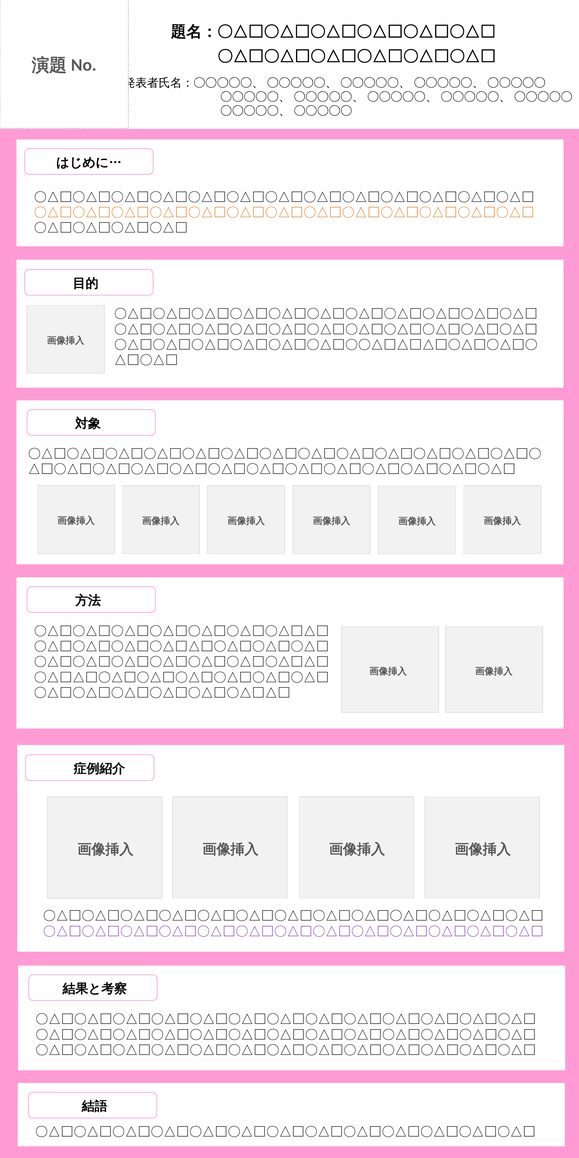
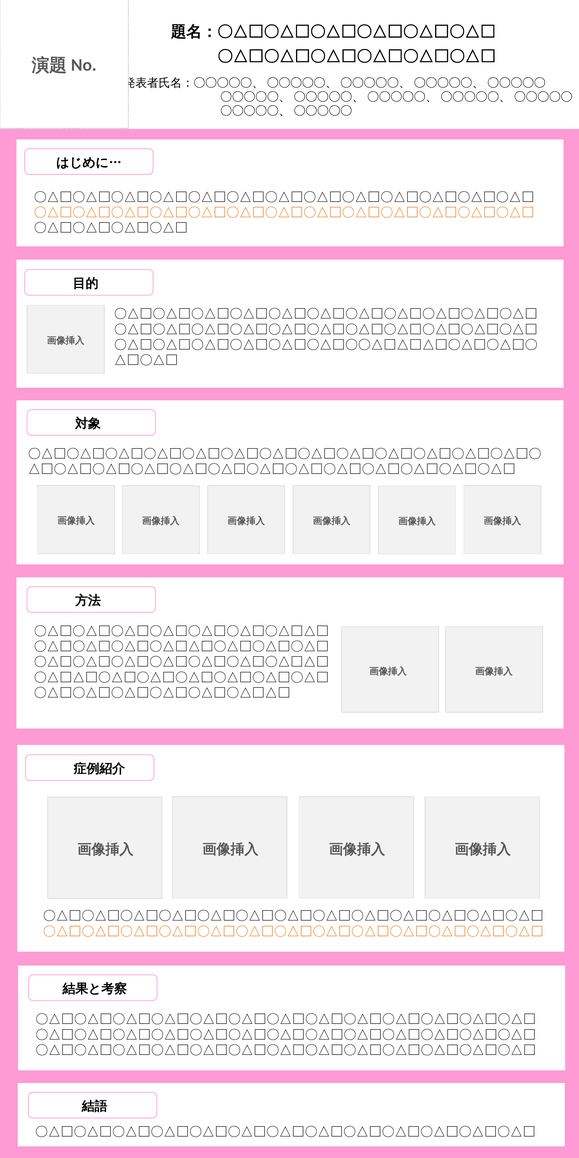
〇△□〇△□〇△□〇△□〇△□〇△□〇△□〇△□〇△□〇△□〇△□〇△□〇△□ at (293, 931) colour: purple -> orange
